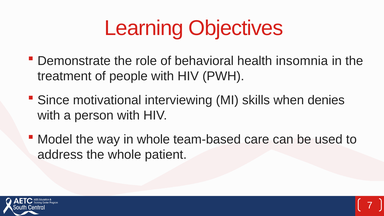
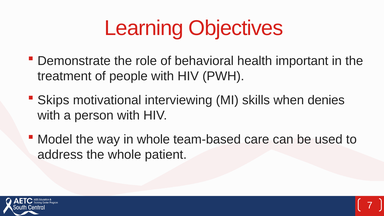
insomnia: insomnia -> important
Since: Since -> Skips
